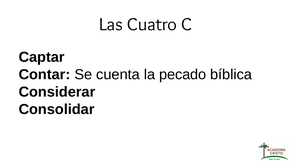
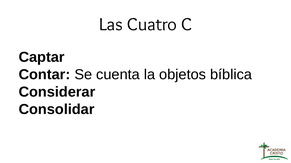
pecado: pecado -> objetos
